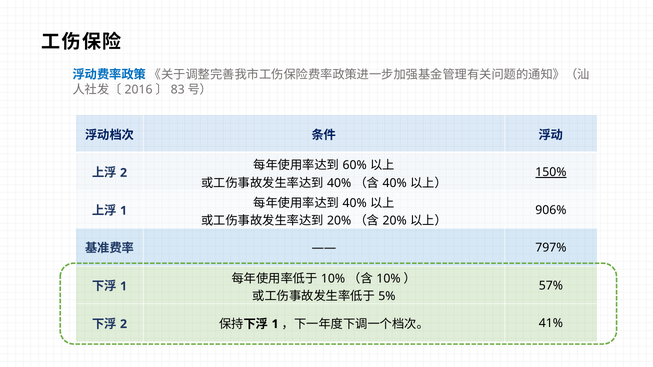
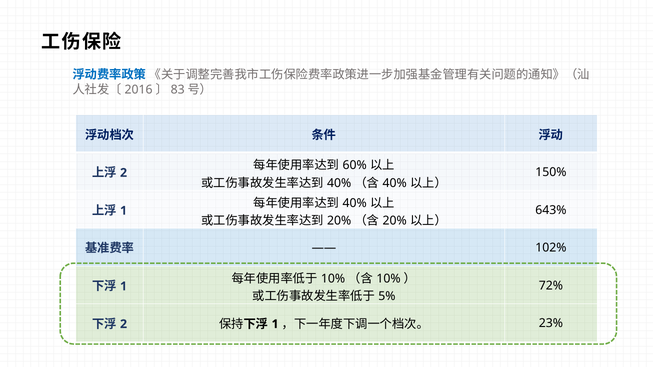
150% underline: present -> none
906%: 906% -> 643%
797%: 797% -> 102%
57%: 57% -> 72%
41%: 41% -> 23%
